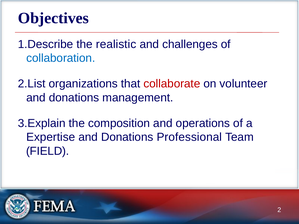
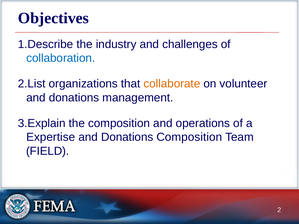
realistic: realistic -> industry
collaborate colour: red -> orange
Donations Professional: Professional -> Composition
